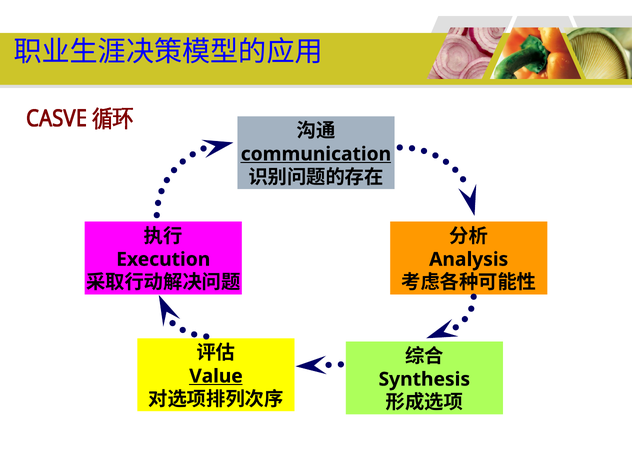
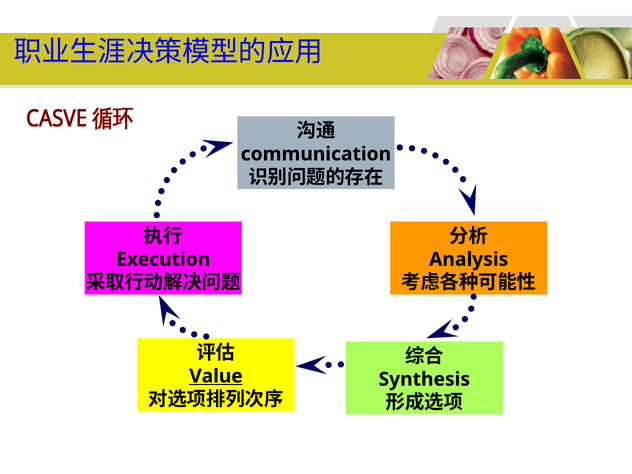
communication underline: present -> none
